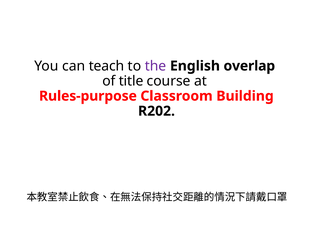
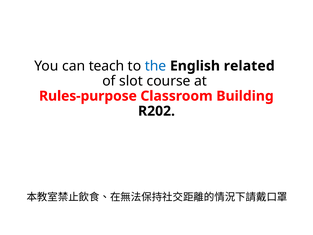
the colour: purple -> blue
overlap: overlap -> related
title: title -> slot
